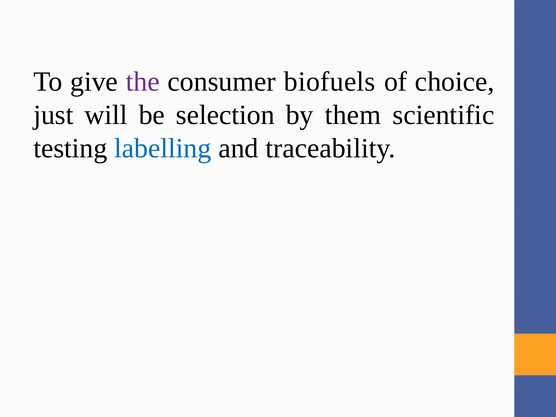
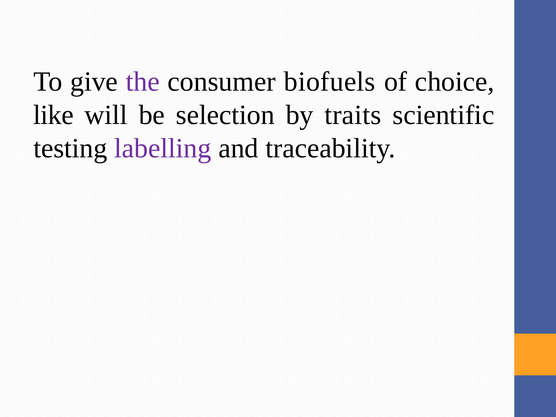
just: just -> like
them: them -> traits
labelling colour: blue -> purple
